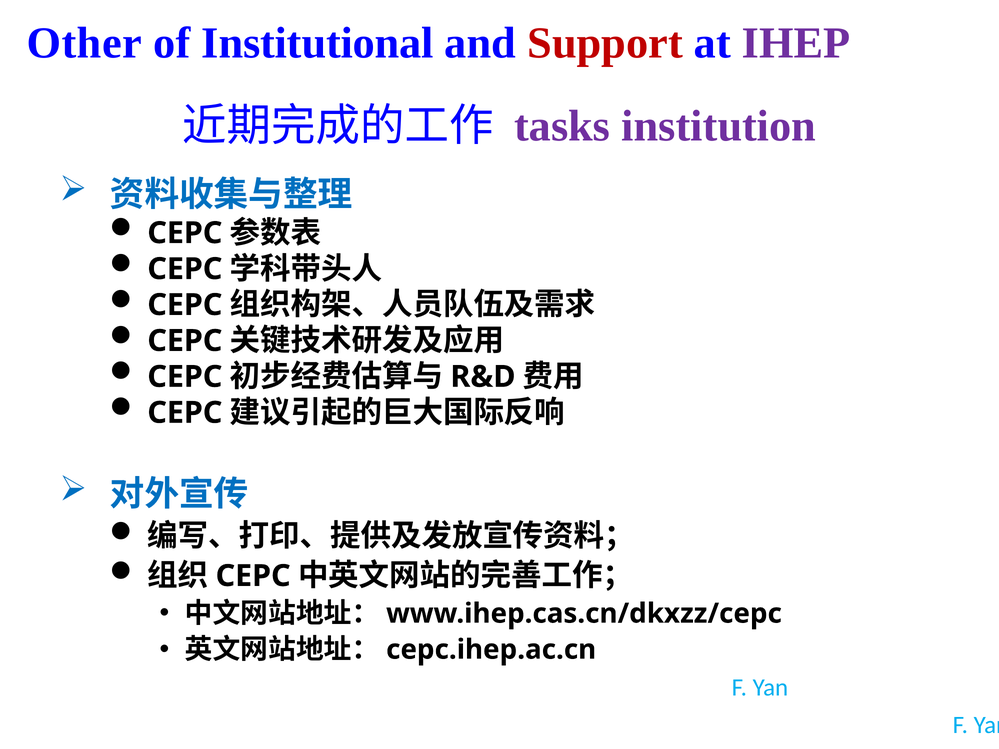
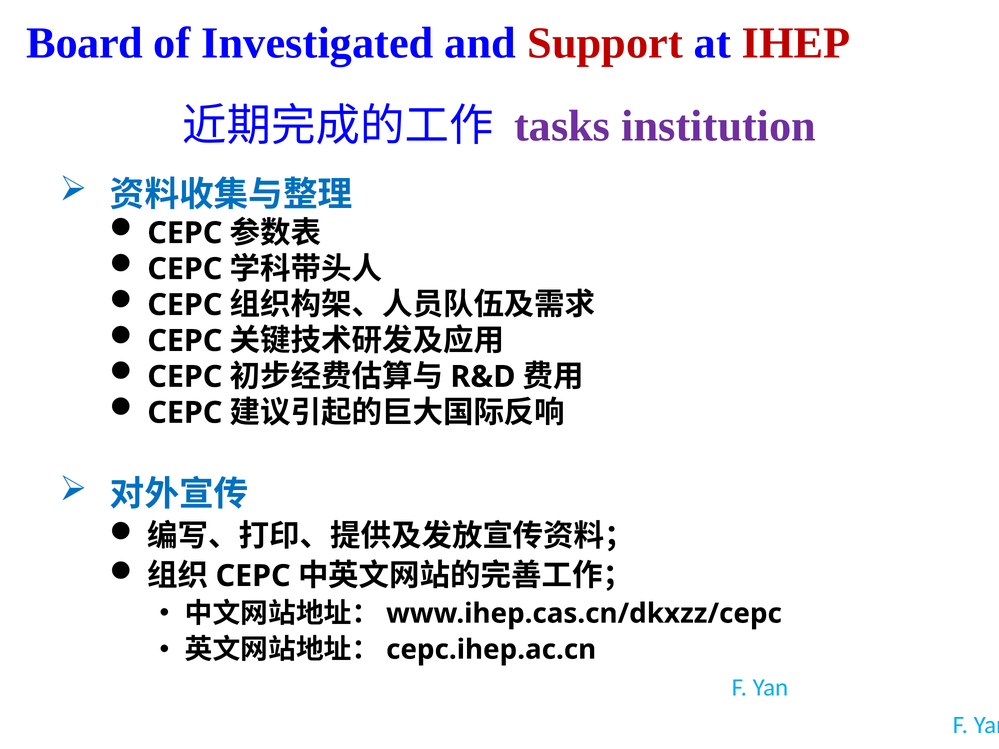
Other: Other -> Board
Institutional: Institutional -> Investigated
IHEP colour: purple -> red
